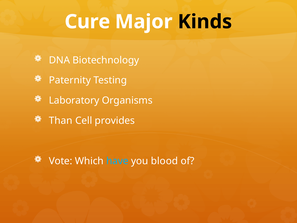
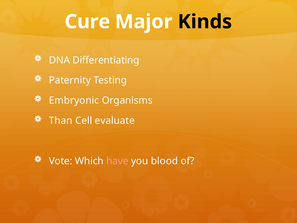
Biotechnology: Biotechnology -> Differentiating
Laboratory: Laboratory -> Embryonic
provides: provides -> evaluate
have colour: light blue -> pink
